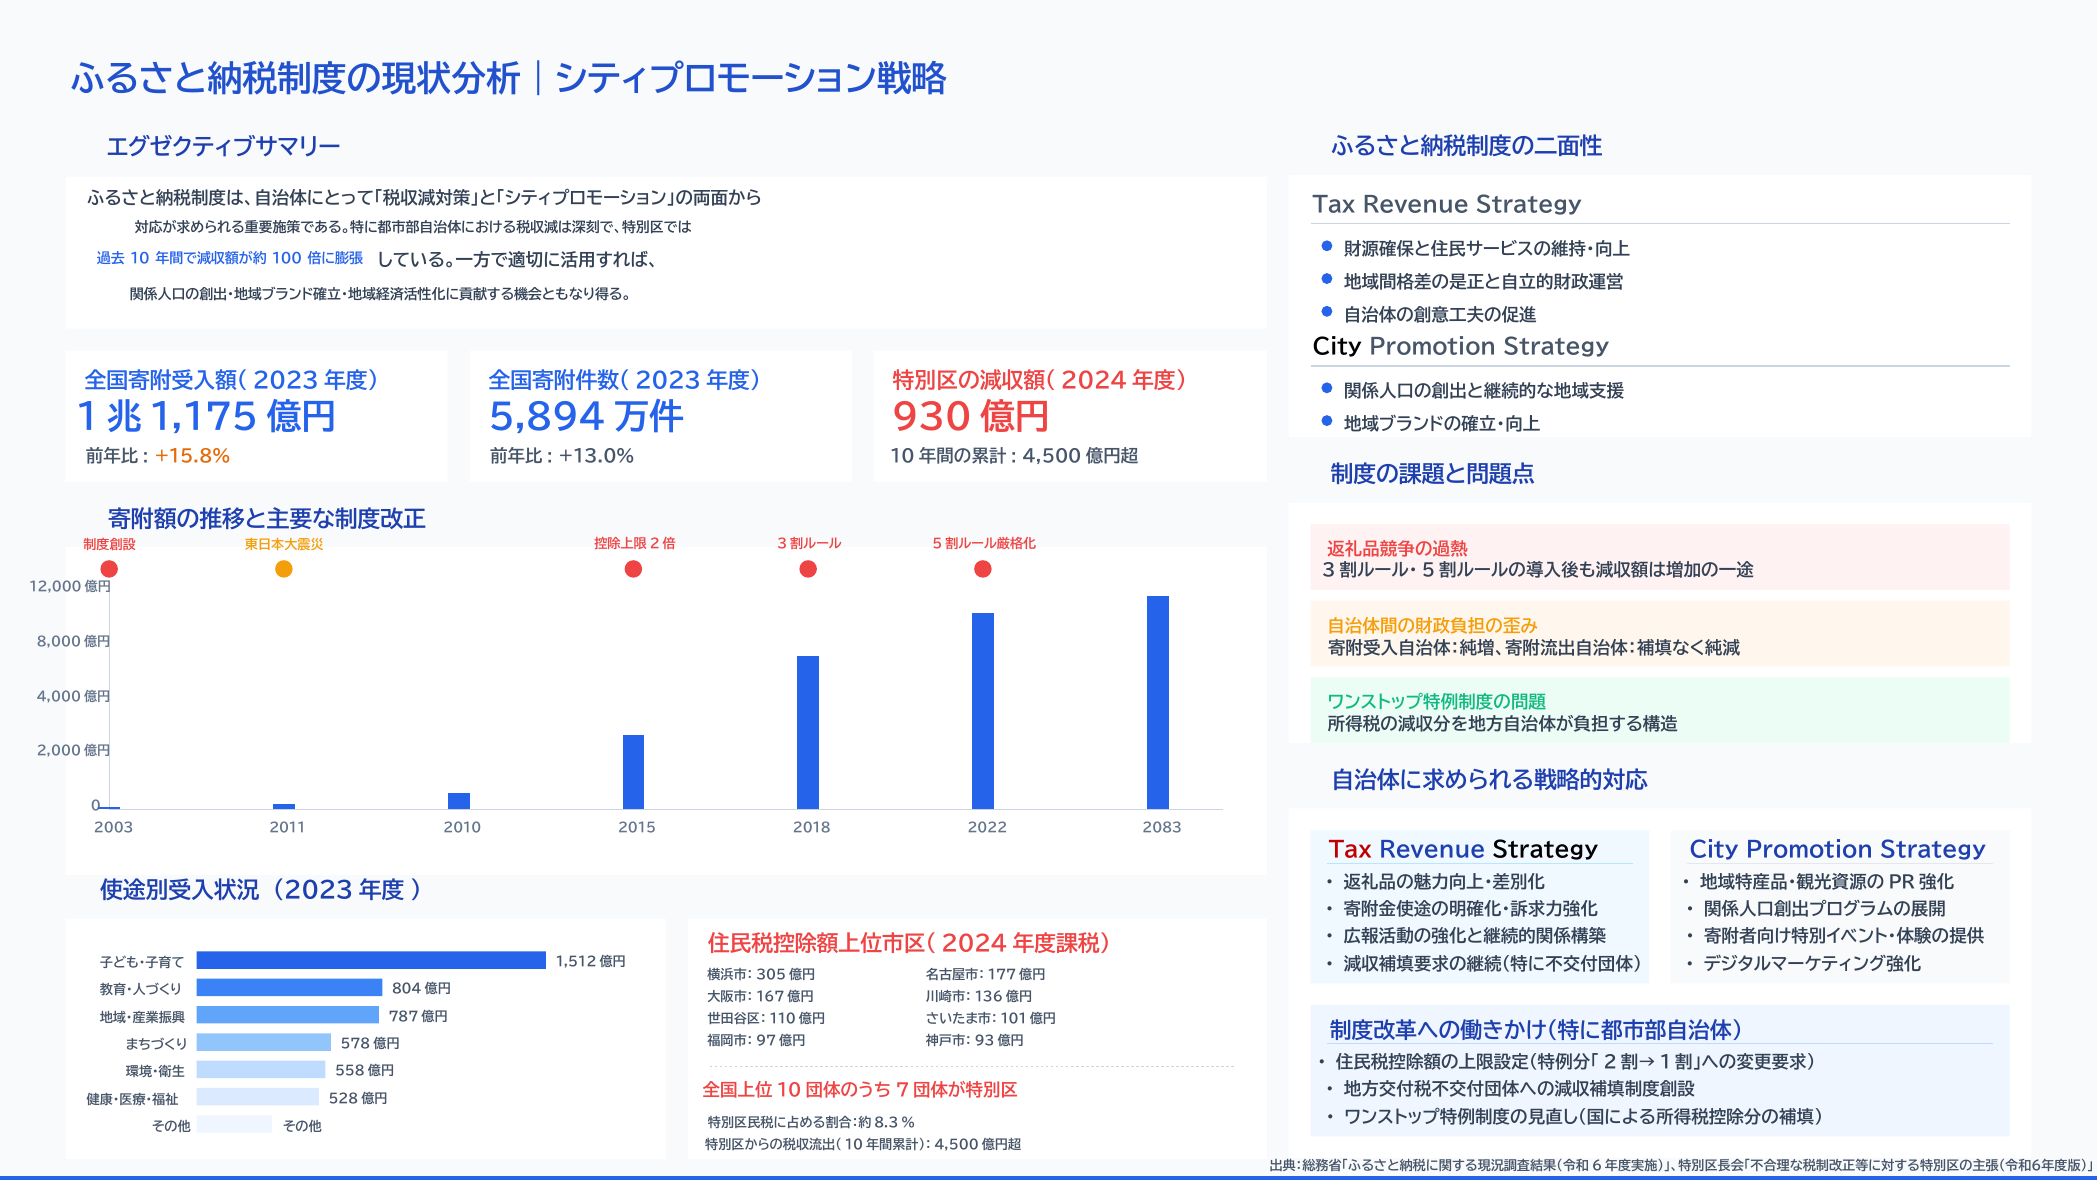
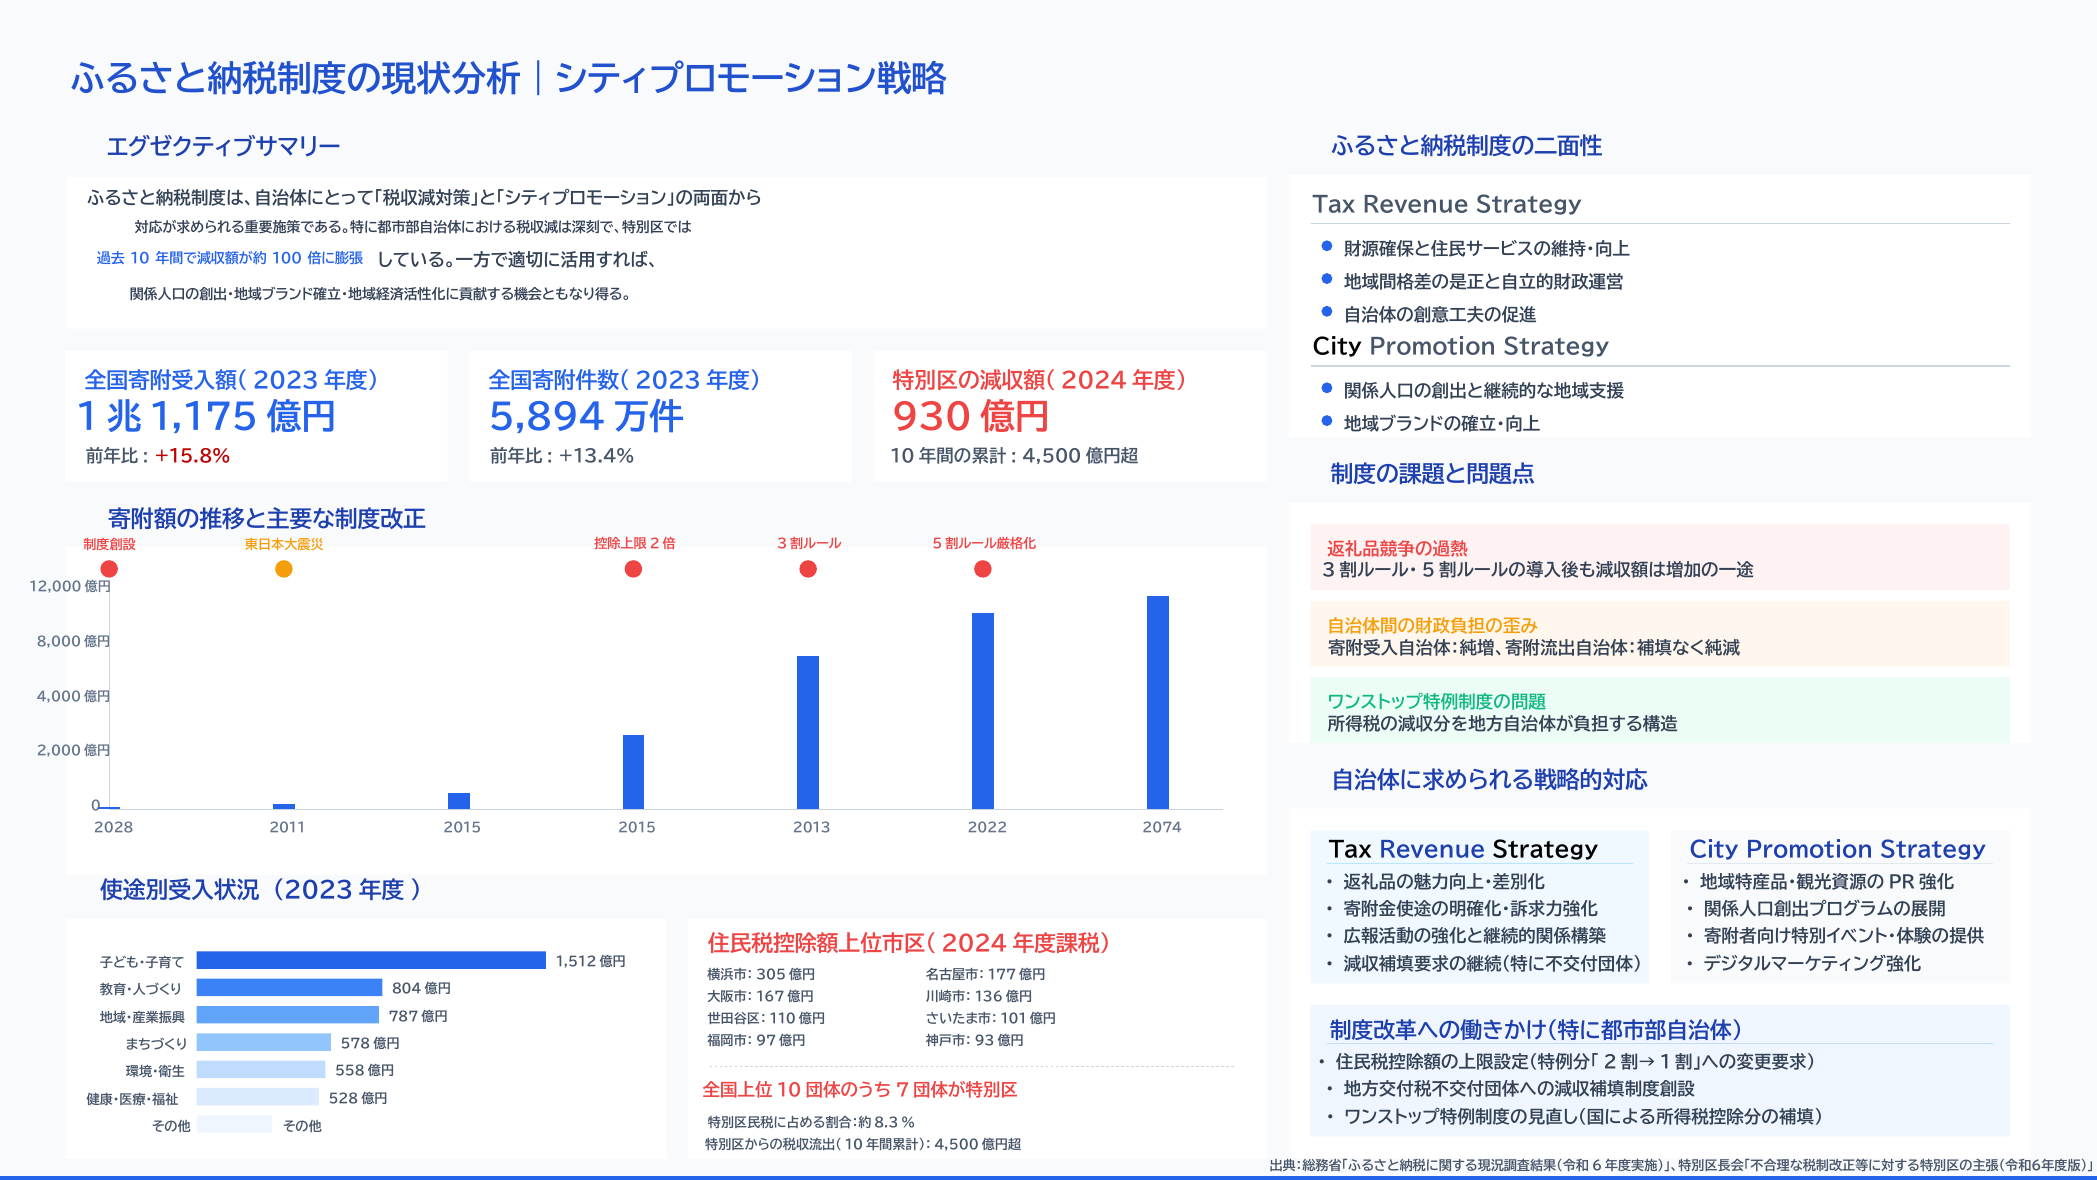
+15.8% colour: orange -> red
+13.0%: +13.0% -> +13.4%
2003: 2003 -> 2028
2011 2010: 2010 -> 2015
2018: 2018 -> 2013
2083: 2083 -> 2074
Tax at (1350, 850) colour: red -> black
